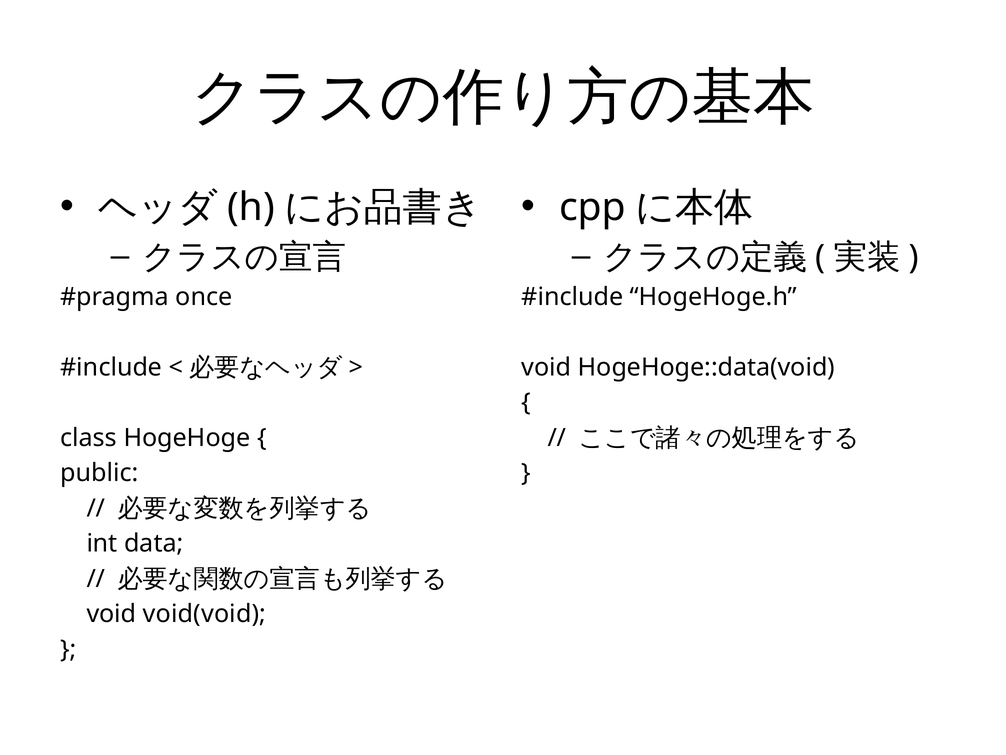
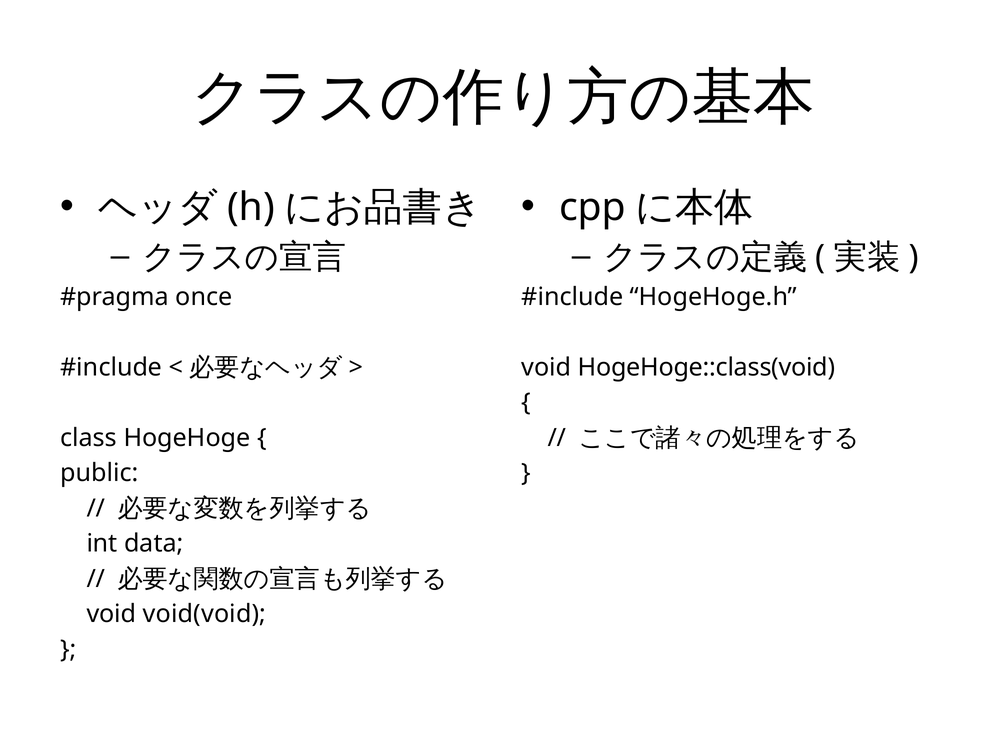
HogeHoge::data(void: HogeHoge::data(void -> HogeHoge::class(void
